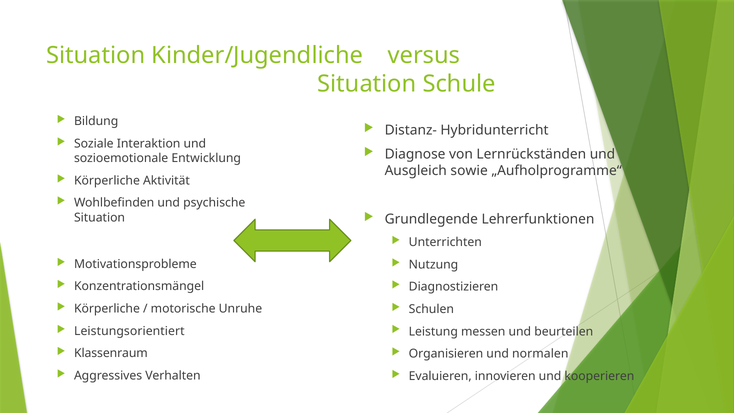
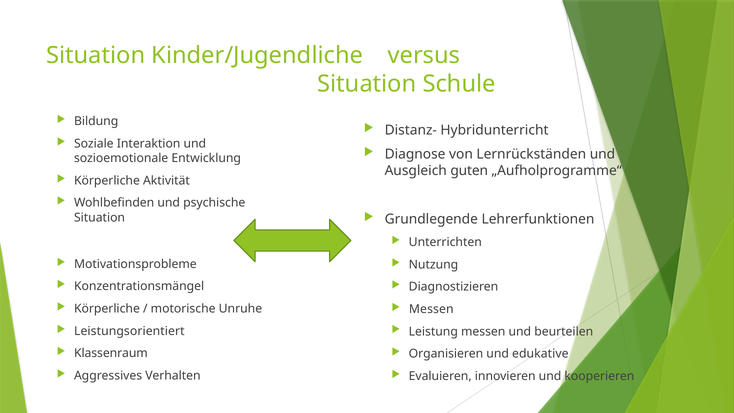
sowie: sowie -> guten
Schulen at (431, 309): Schulen -> Messen
normalen: normalen -> edukative
